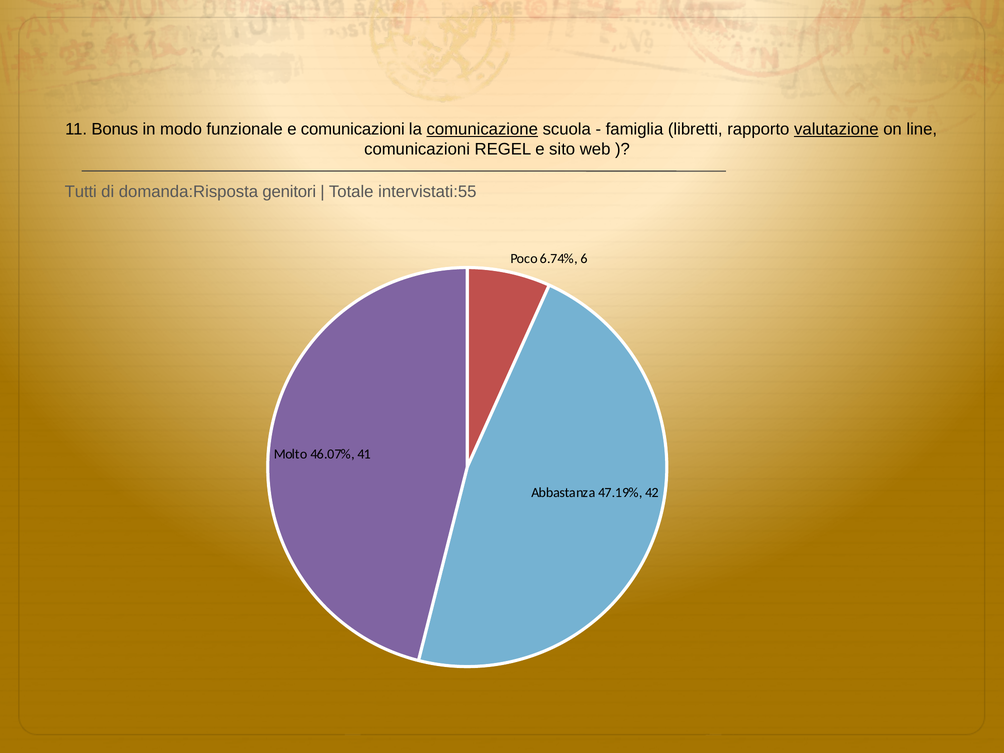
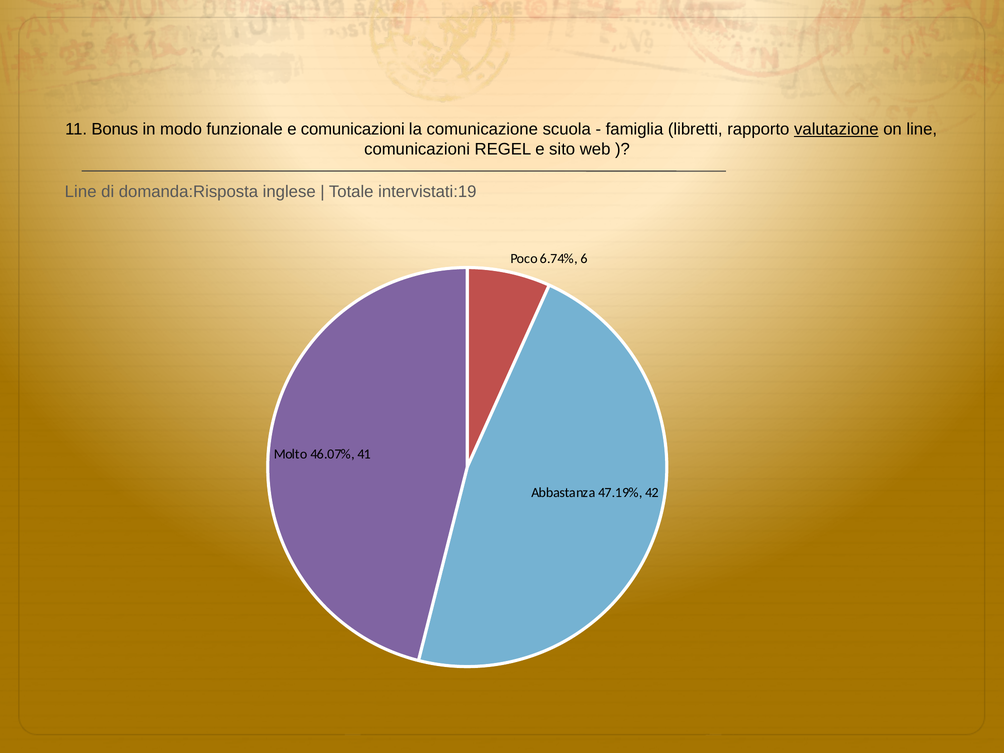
comunicazione underline: present -> none
Tutti at (81, 192): Tutti -> Line
genitori: genitori -> inglese
intervistati:55: intervistati:55 -> intervistati:19
